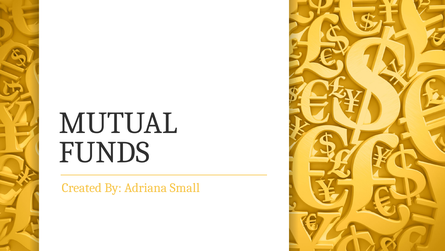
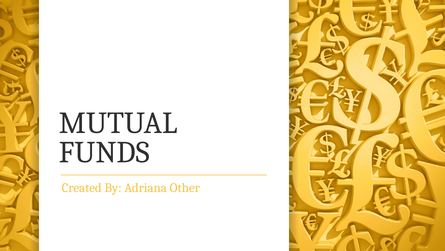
Small: Small -> Other
